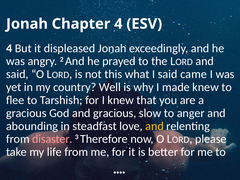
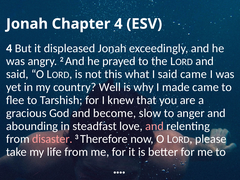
made knew: knew -> came
and gracious: gracious -> become
and at (155, 126) colour: yellow -> pink
